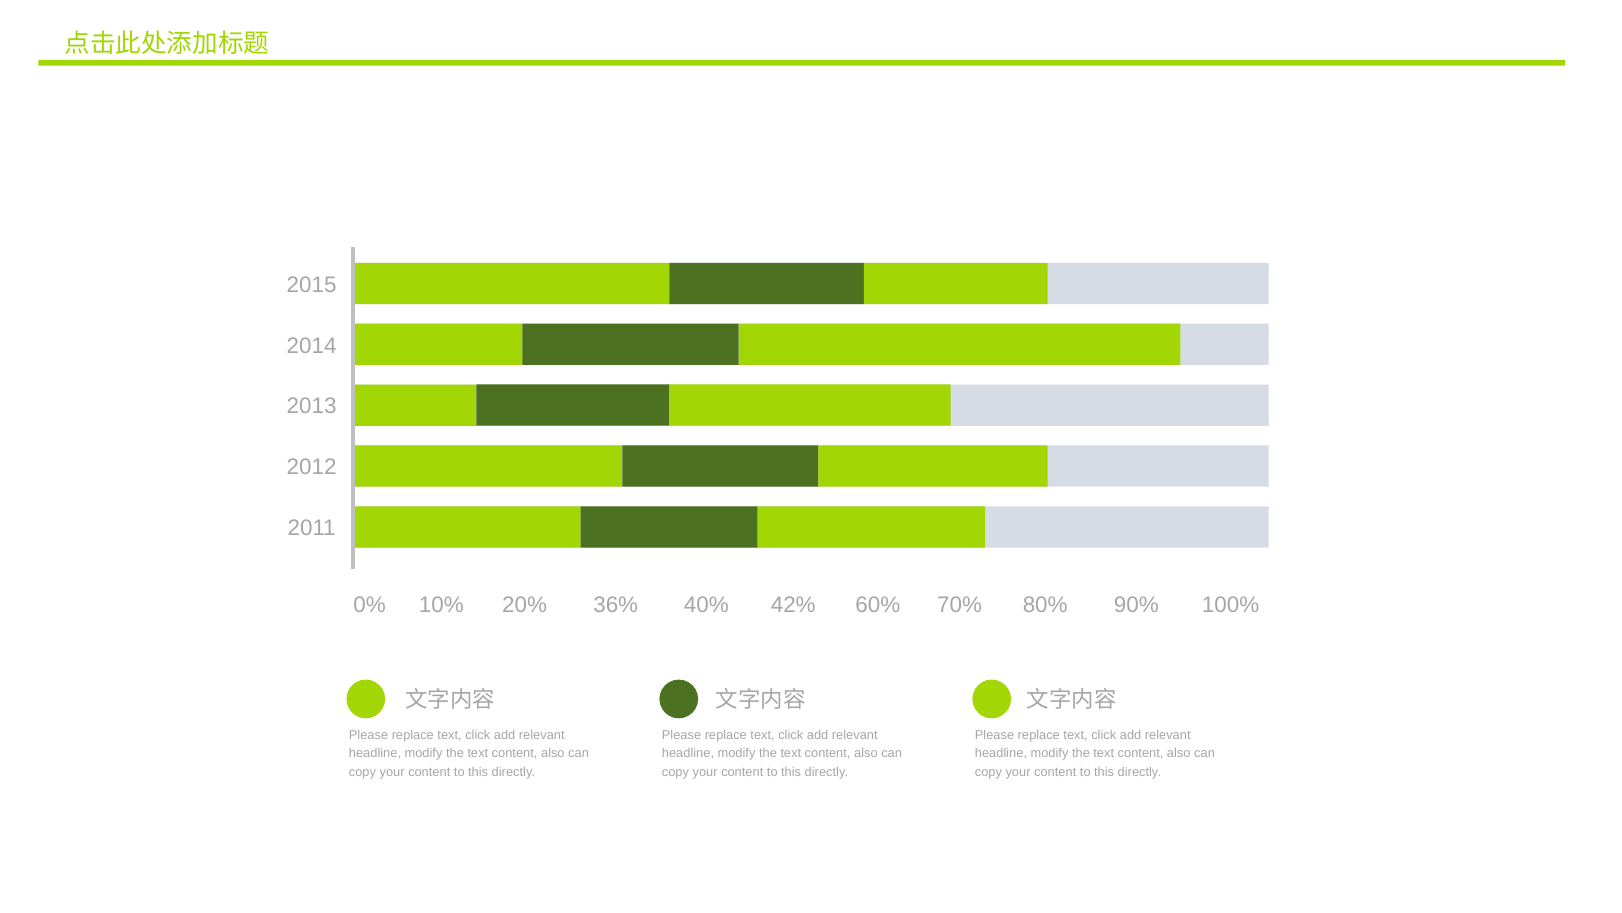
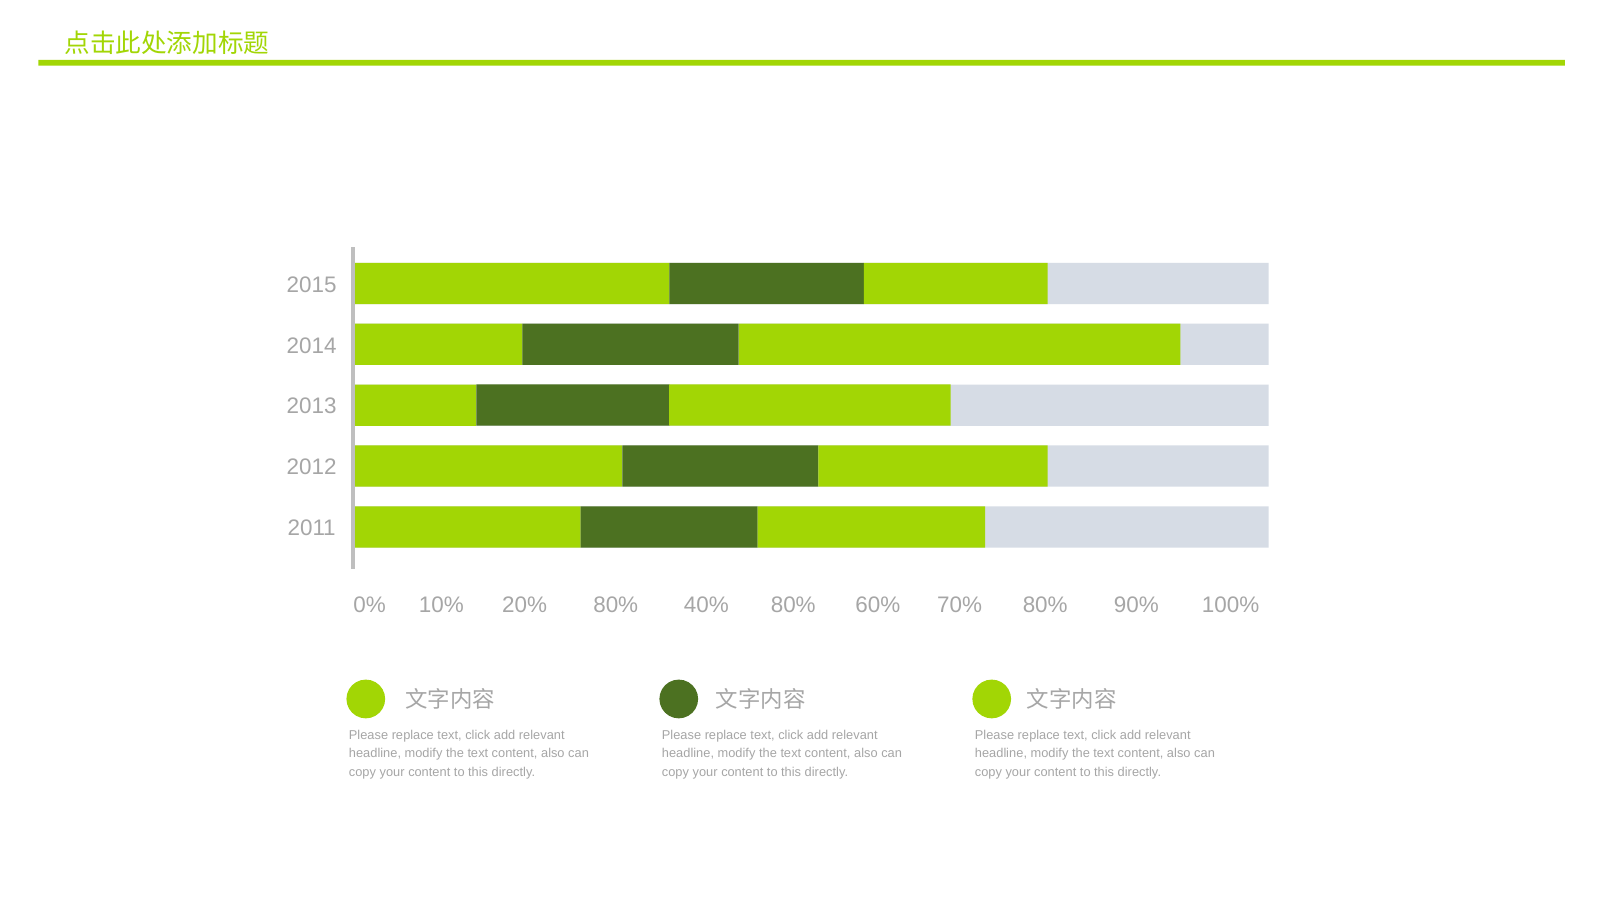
36% at (616, 605): 36% -> 80%
40% 42%: 42% -> 80%
